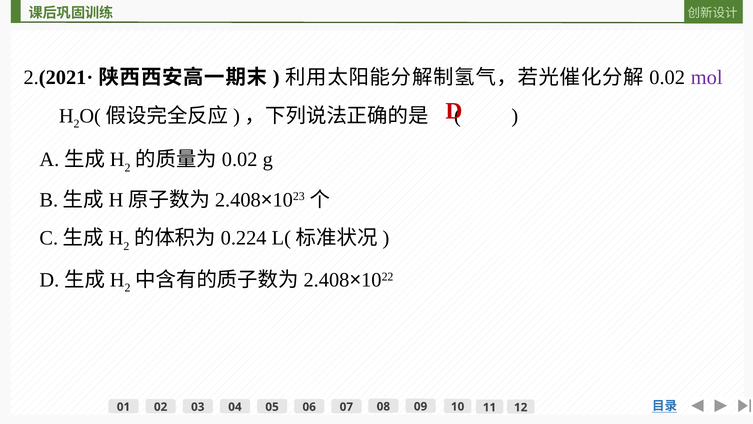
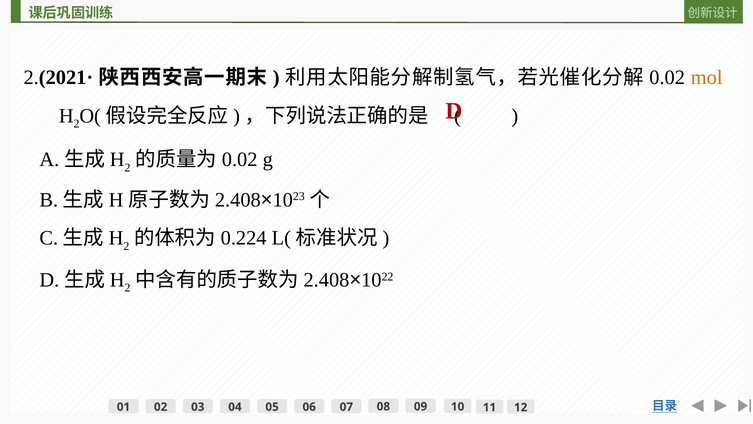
mol colour: purple -> orange
